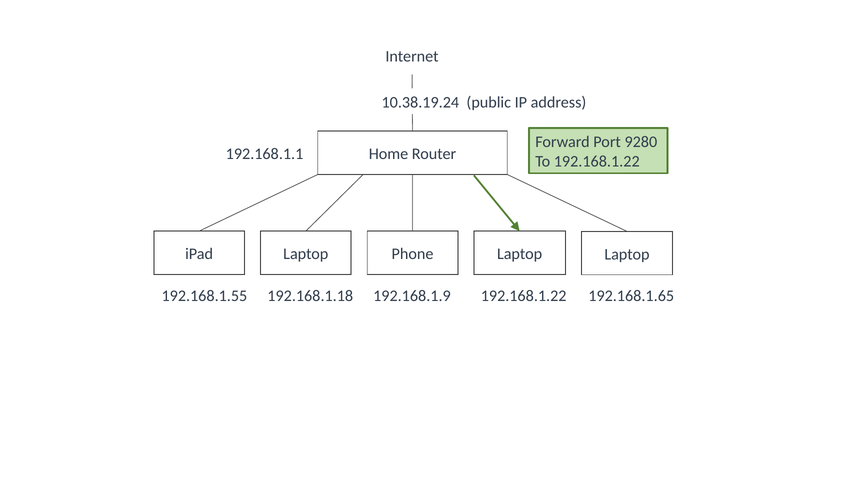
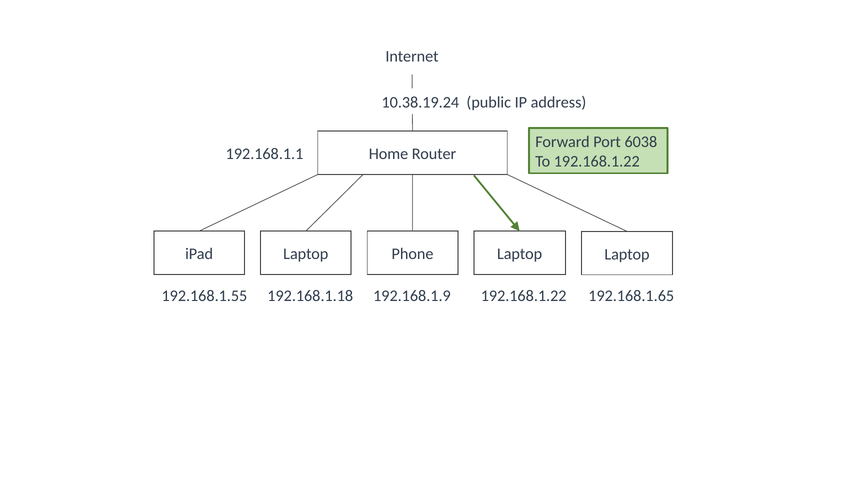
9280: 9280 -> 6038
